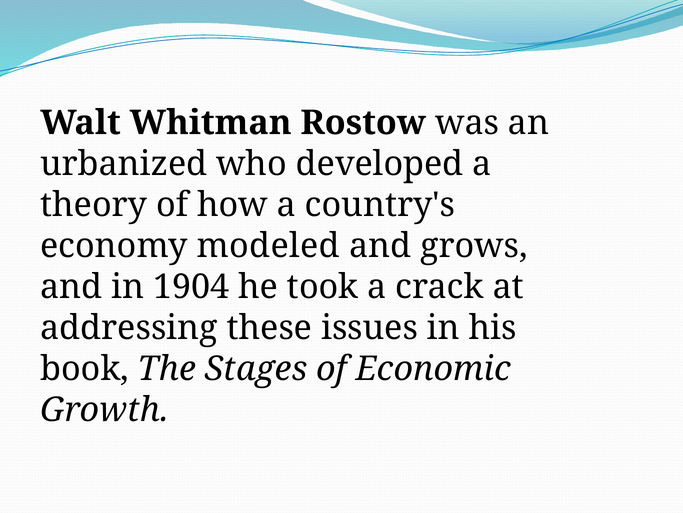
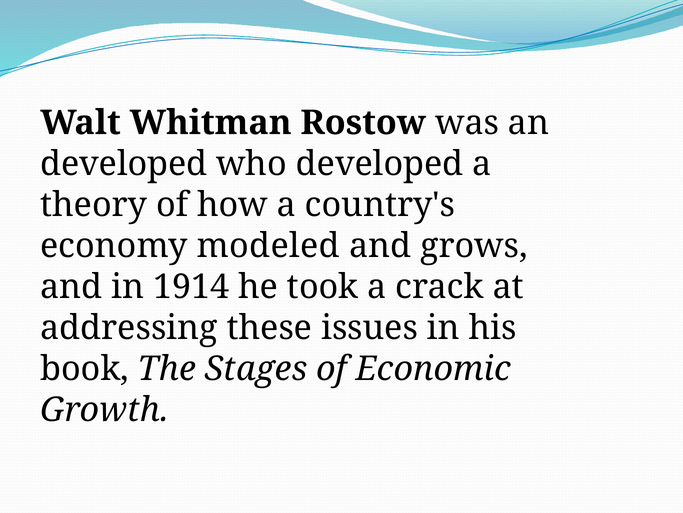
urbanized at (124, 164): urbanized -> developed
1904: 1904 -> 1914
